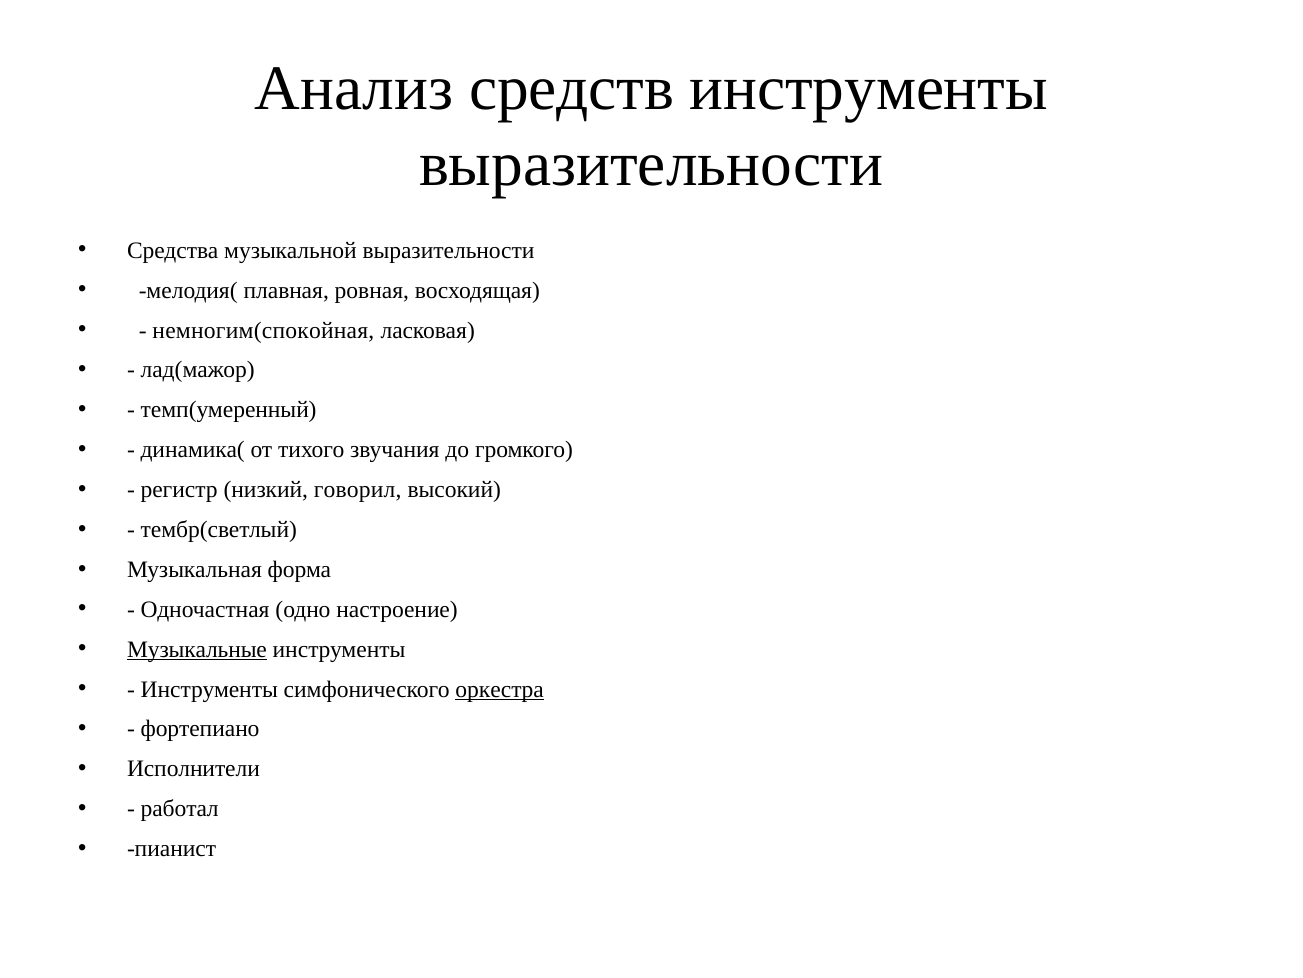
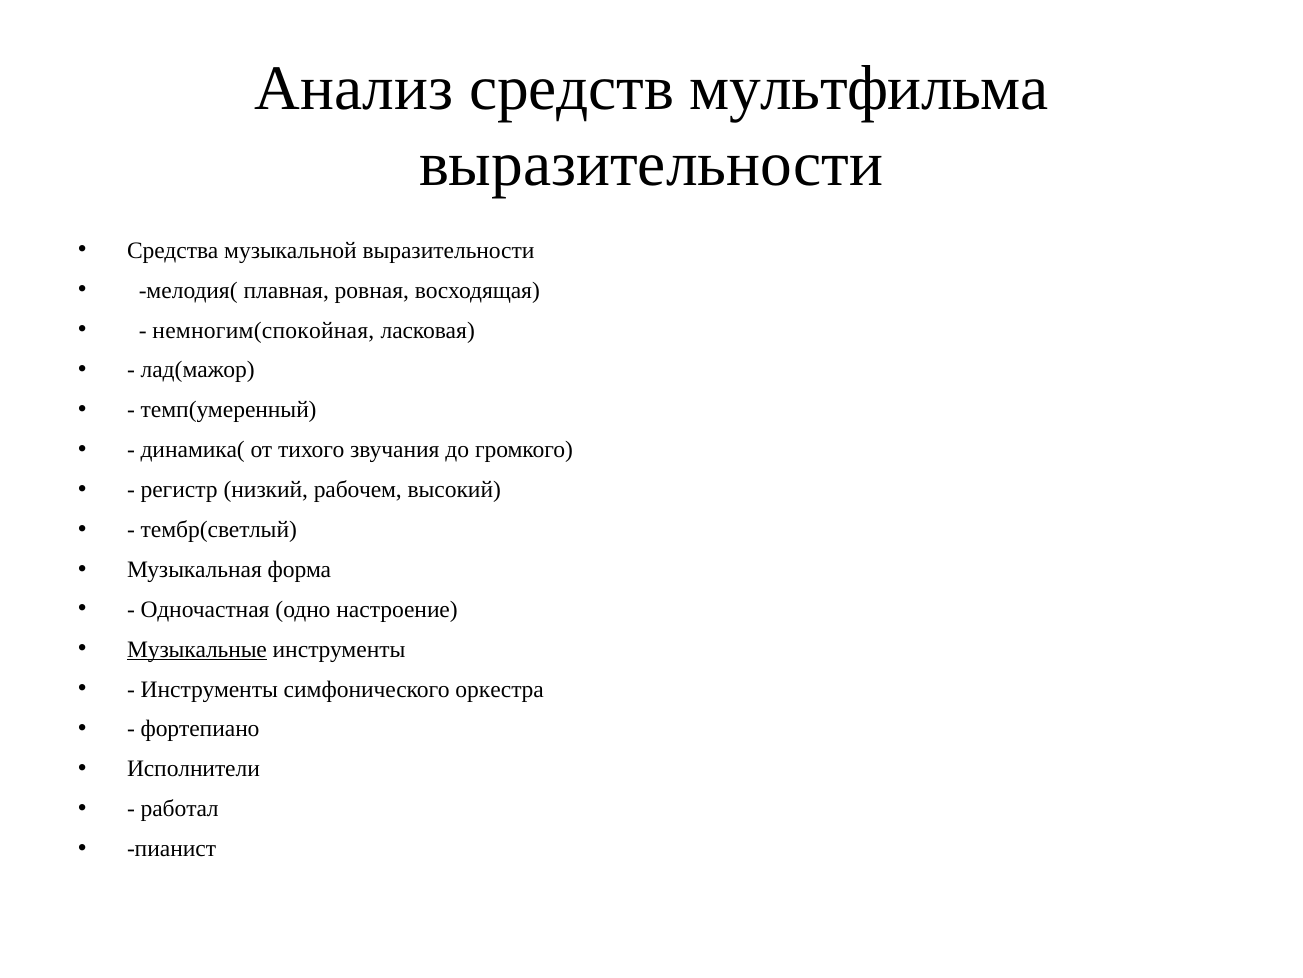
средств инструменты: инструменты -> мультфильма
говорил: говорил -> рабочем
оркестра underline: present -> none
